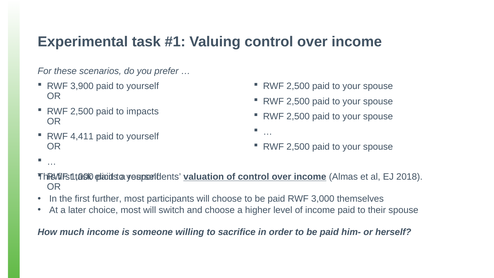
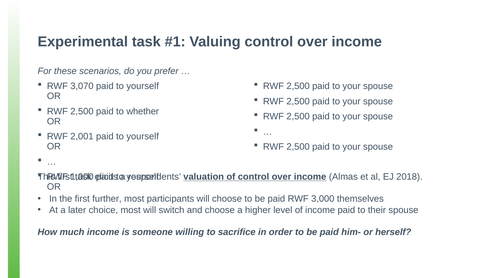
3,900: 3,900 -> 3,070
impacts: impacts -> whether
4,411: 4,411 -> 2,001
